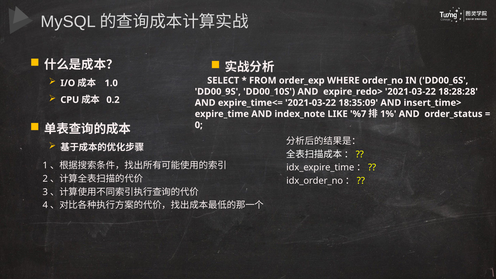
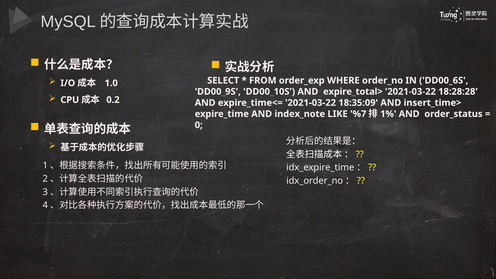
expire_redo>: expire_redo> -> expire_total>
